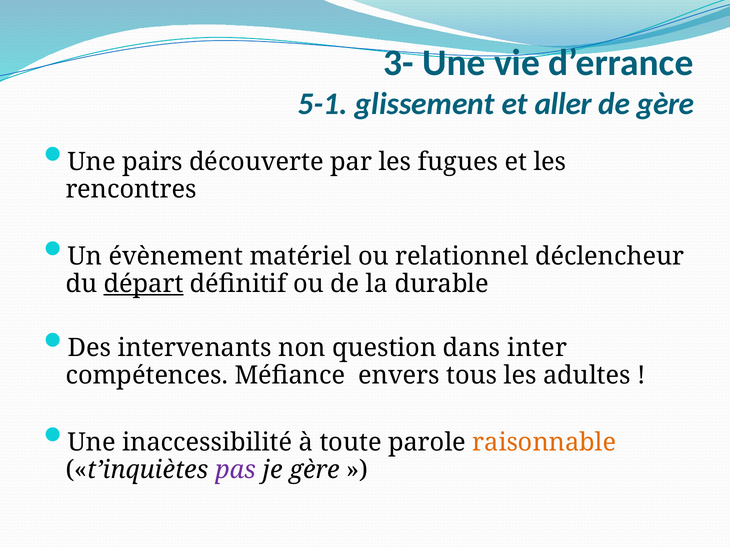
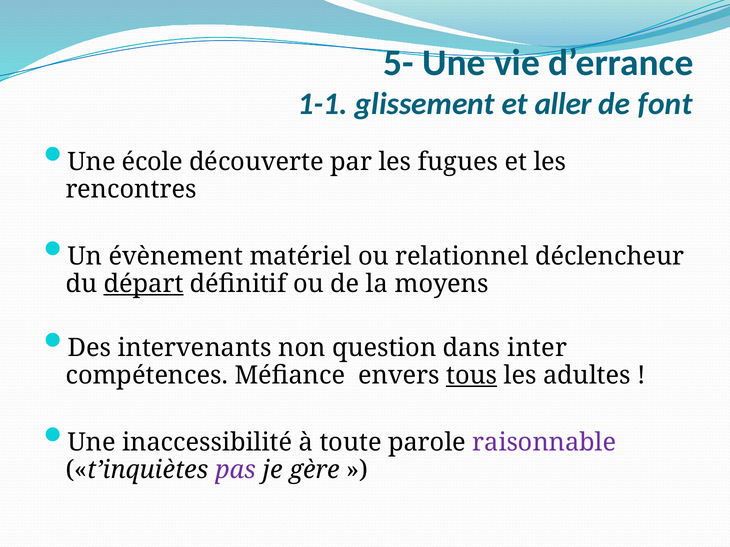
3-: 3- -> 5-
5-1: 5-1 -> 1-1
de gère: gère -> font
pairs: pairs -> école
durable: durable -> moyens
tous underline: none -> present
raisonnable colour: orange -> purple
